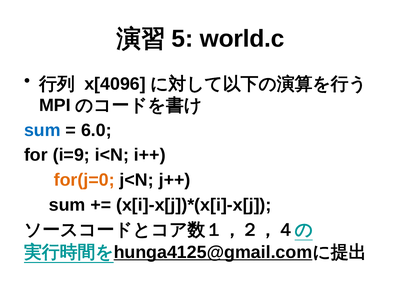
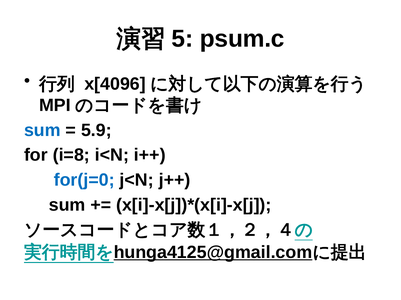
world.c: world.c -> psum.c
6.0: 6.0 -> 5.9
i=9: i=9 -> i=8
for(j=0 colour: orange -> blue
